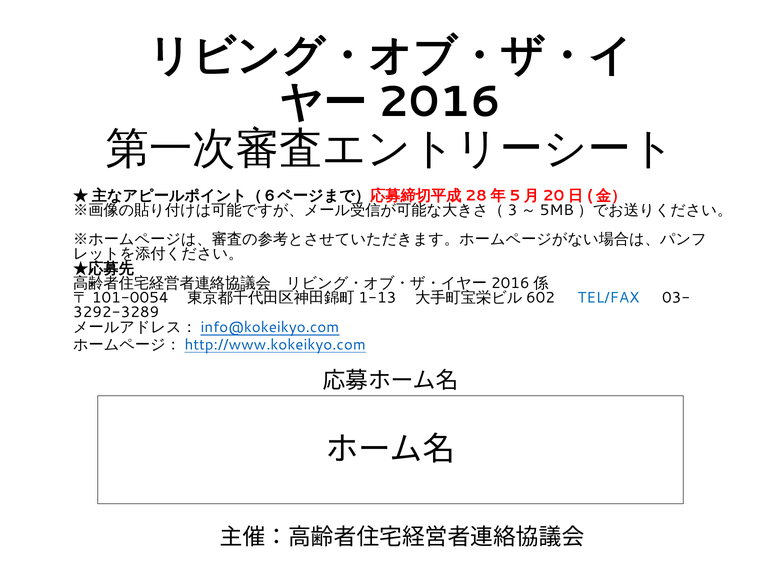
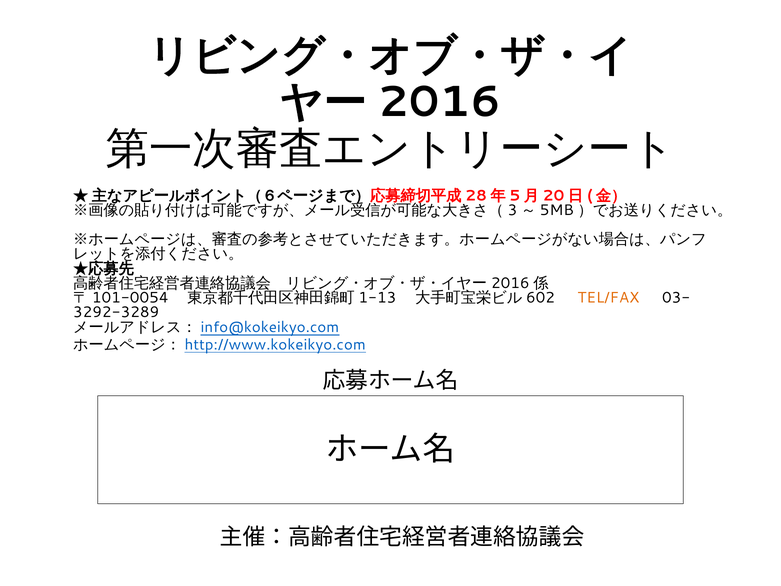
TEL/FAX colour: blue -> orange
